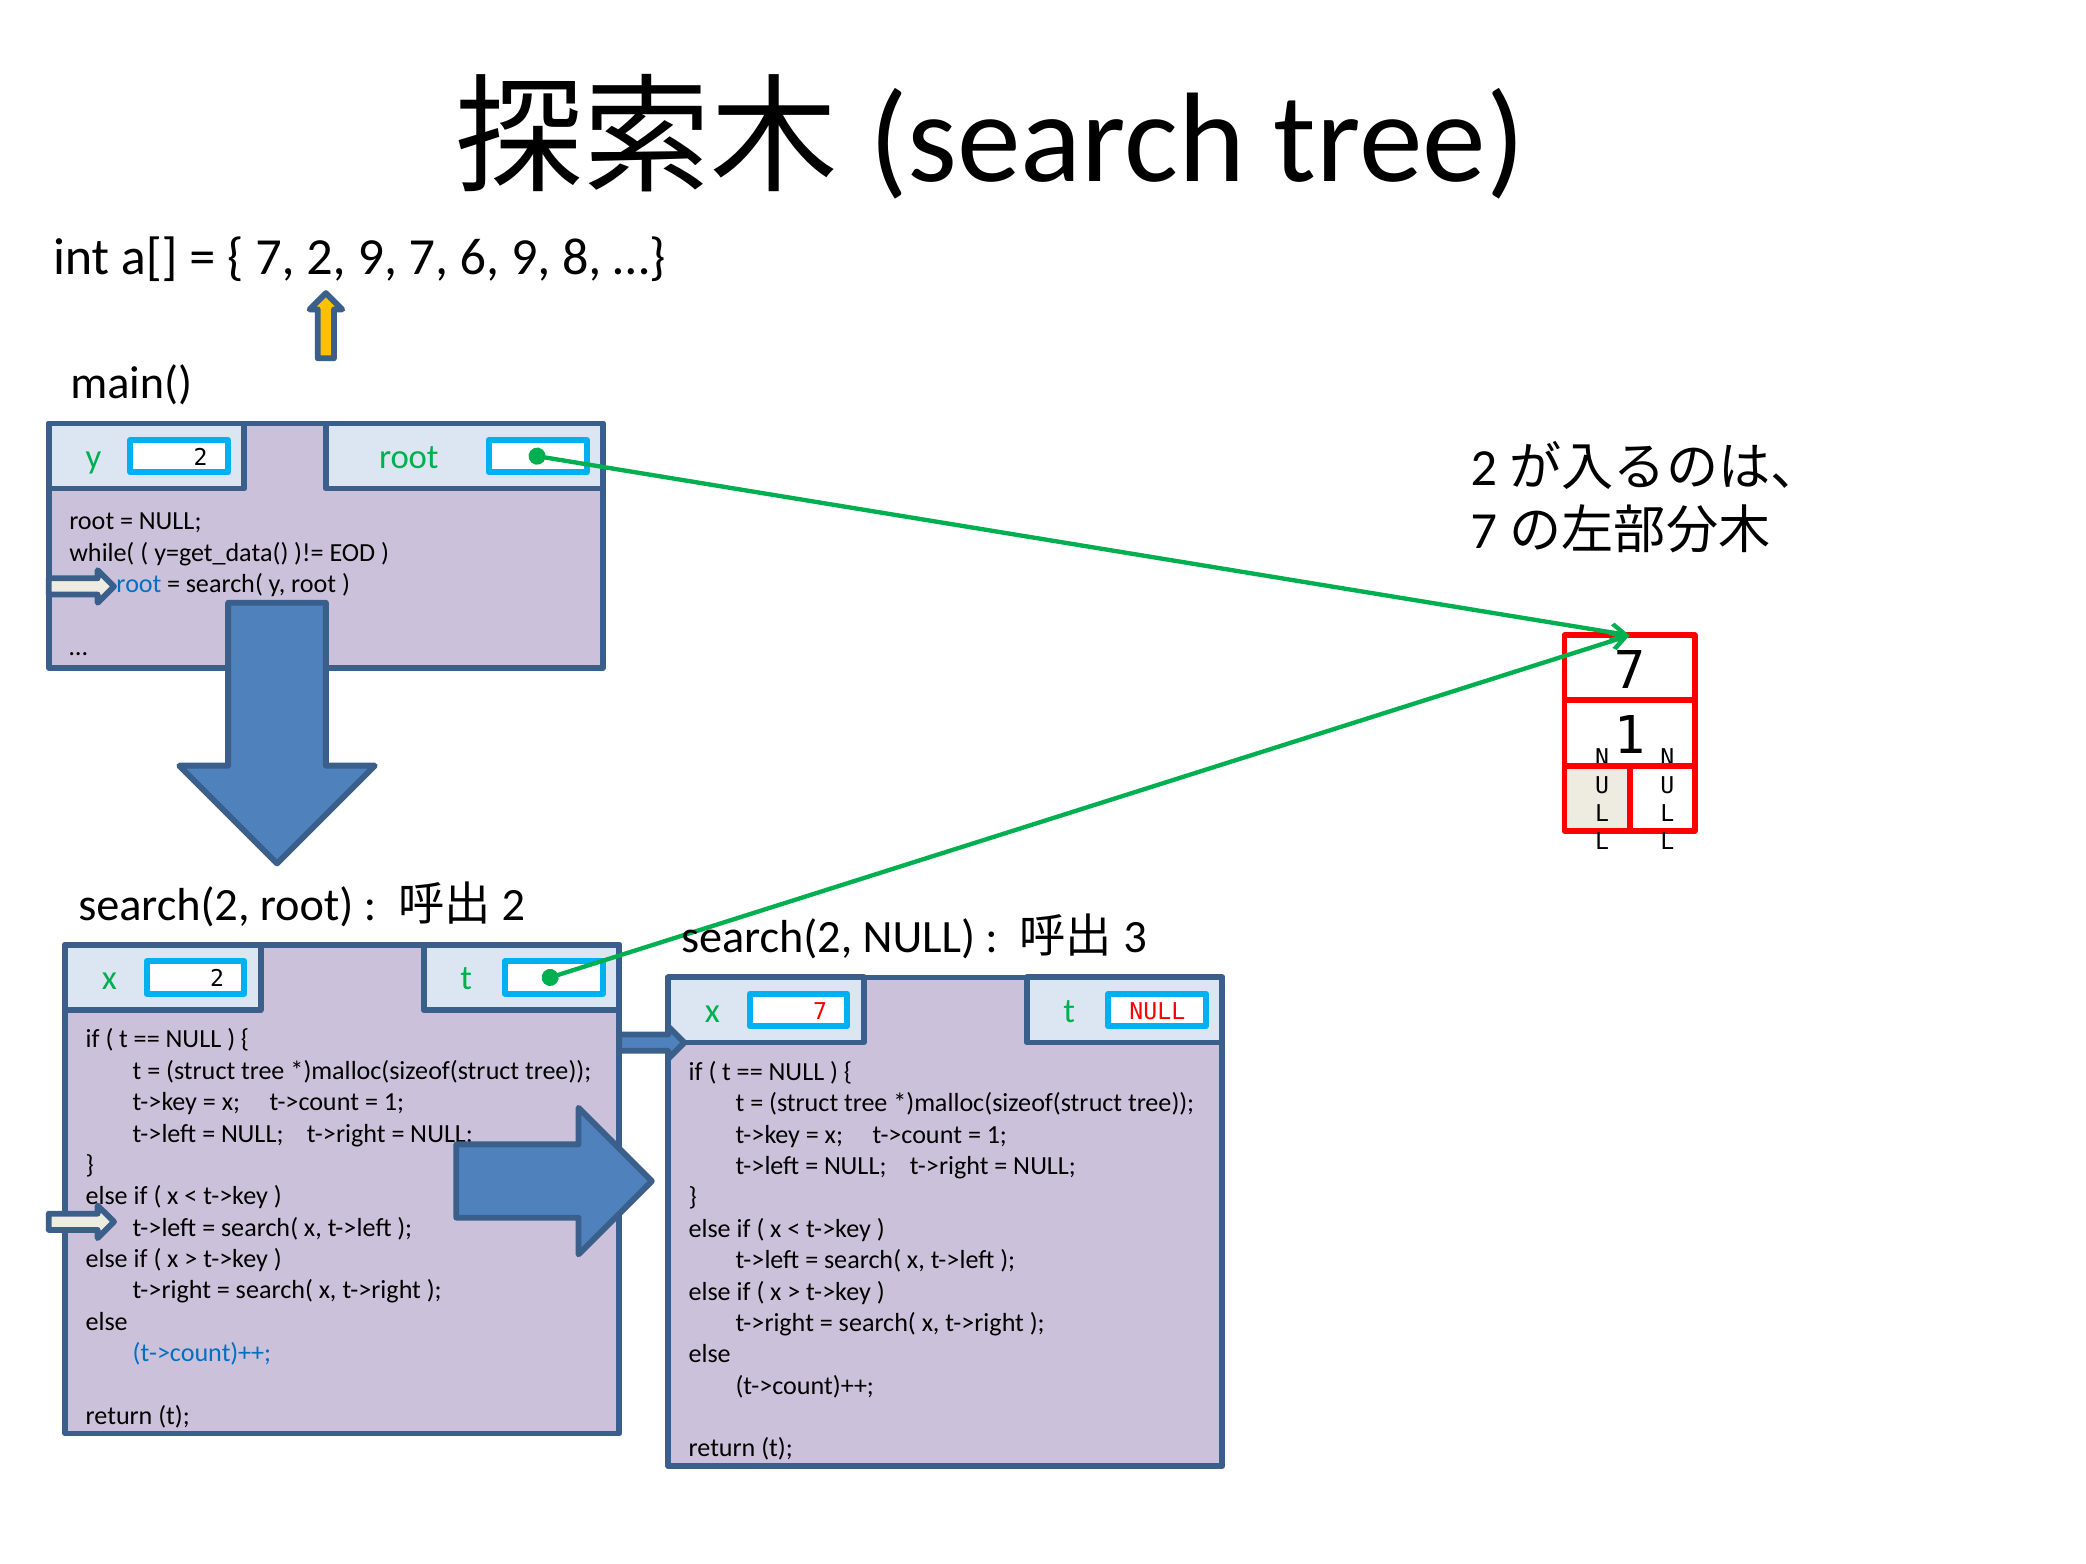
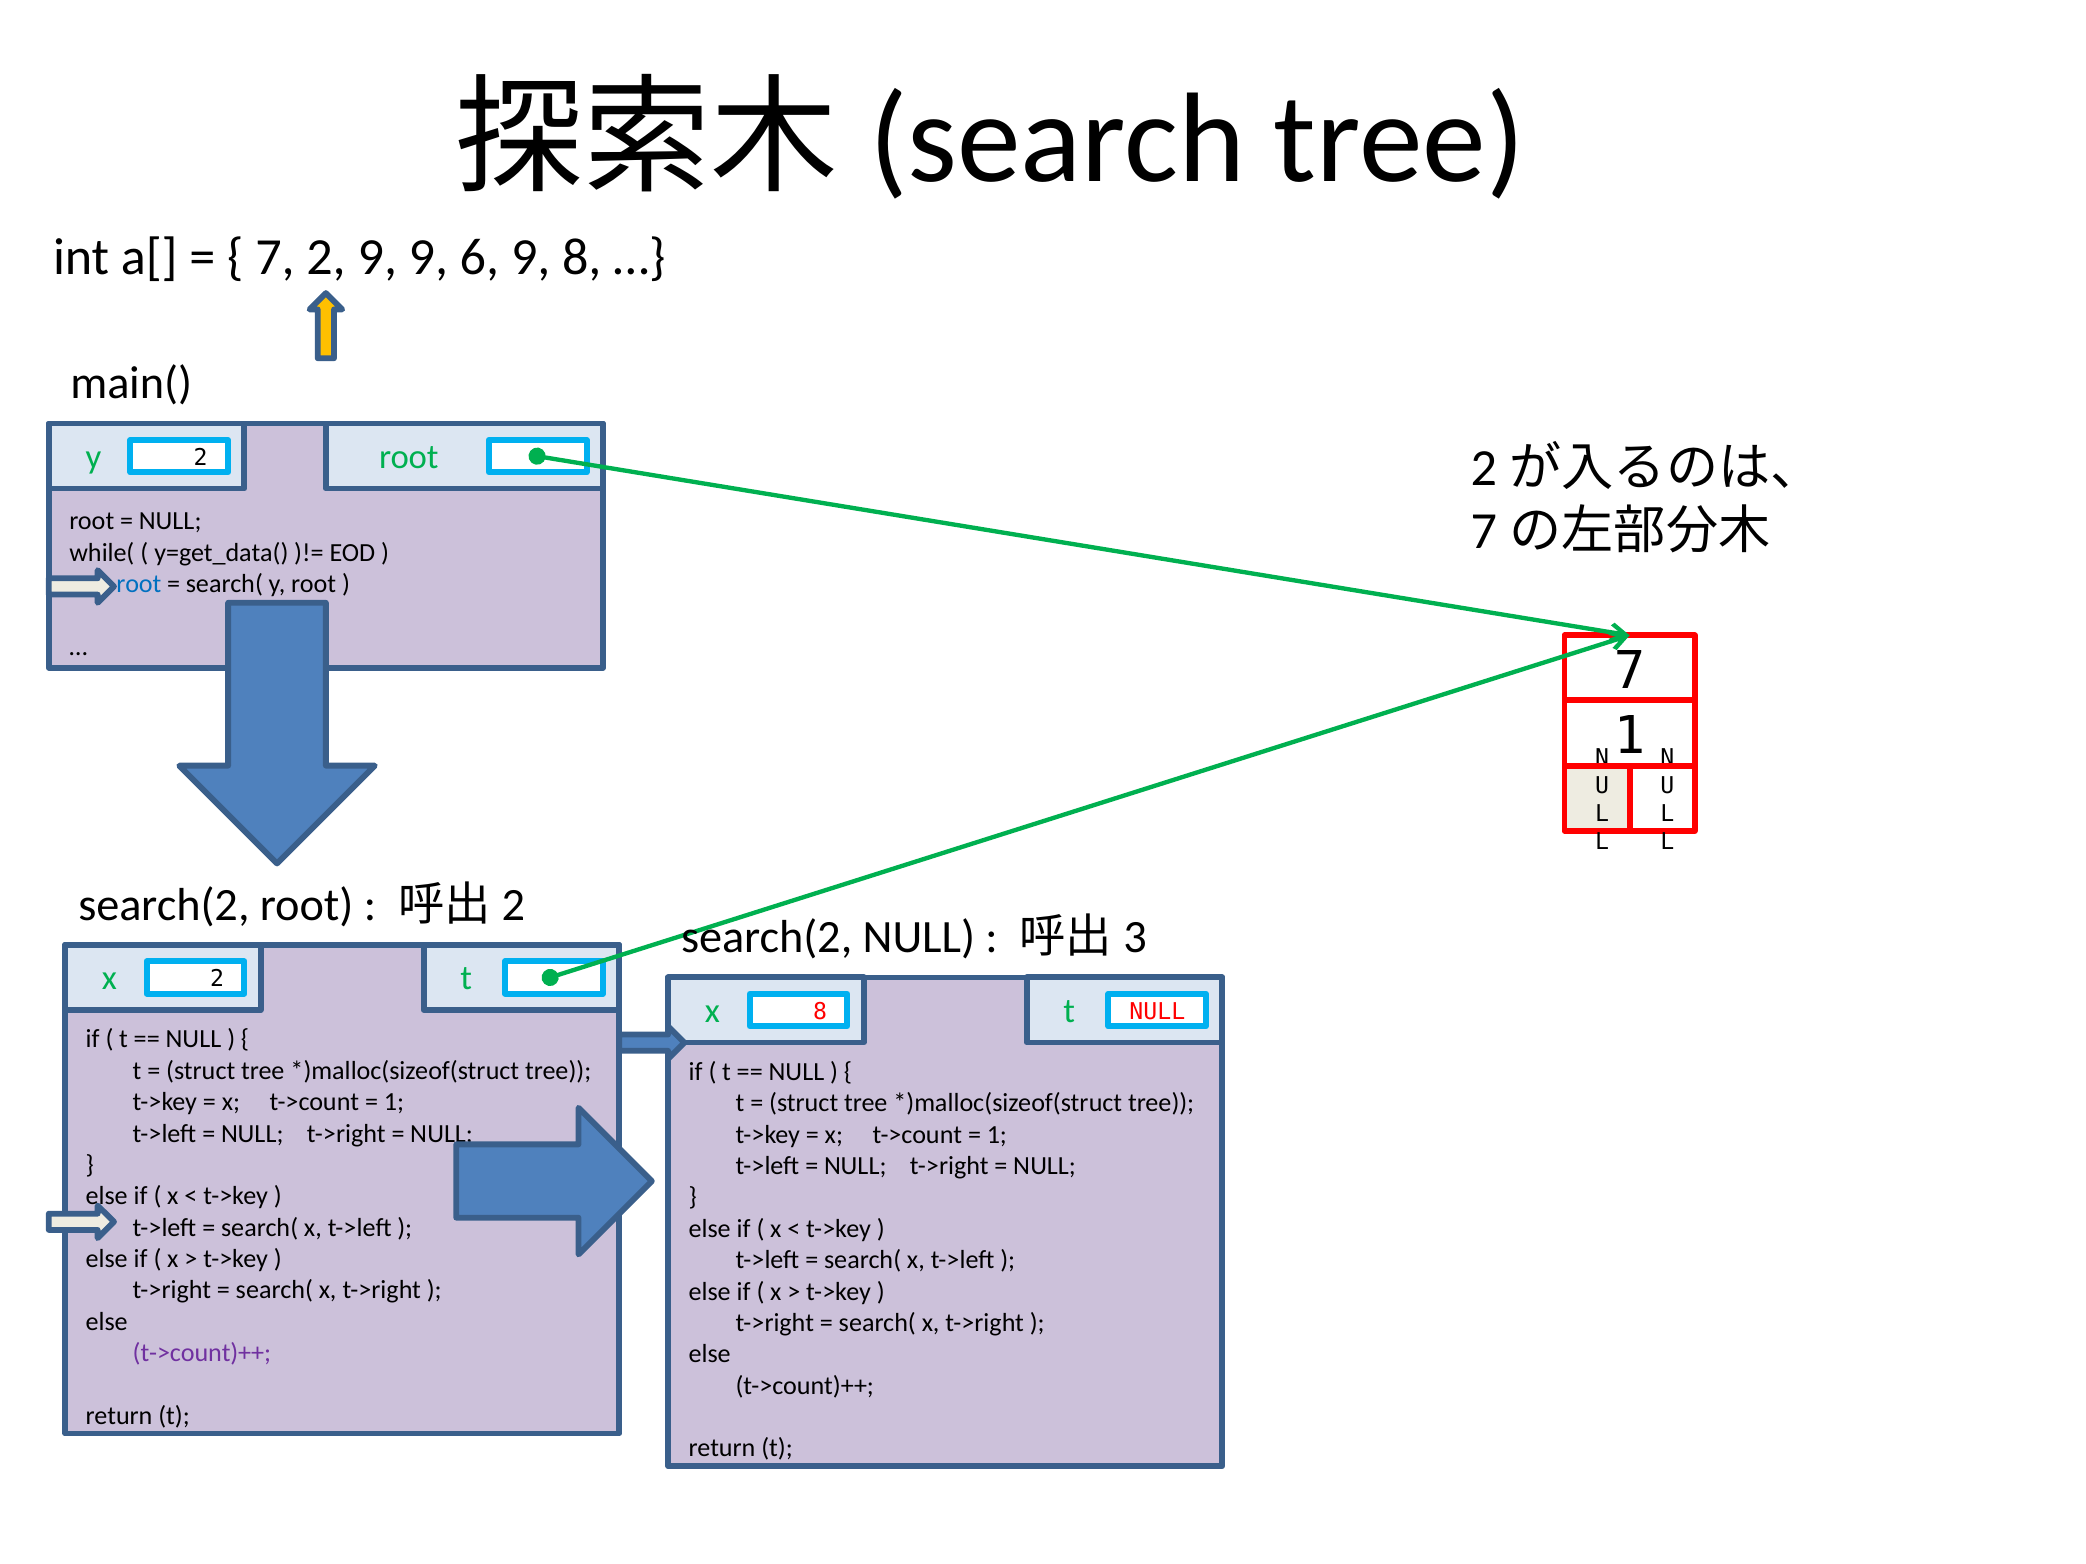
9 7: 7 -> 9
x 7: 7 -> 8
t->count)++ at (202, 1353) colour: blue -> purple
